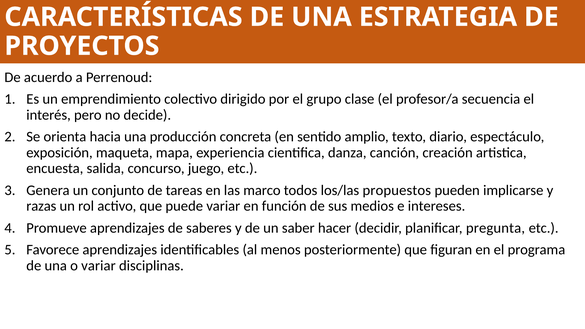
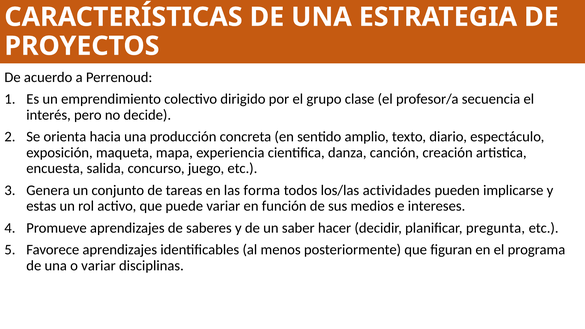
marco: marco -> forma
propuestos: propuestos -> actividades
razas: razas -> estas
